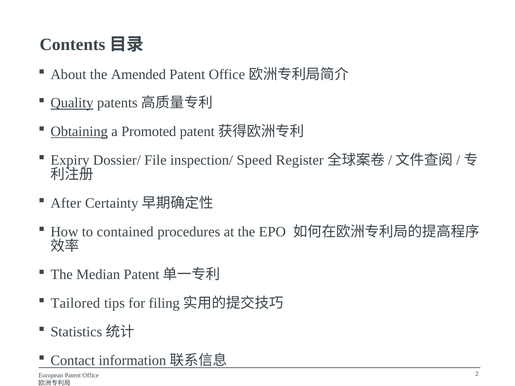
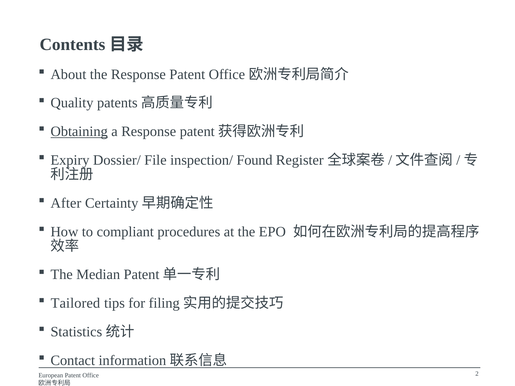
the Amended: Amended -> Response
Quality underline: present -> none
a Promoted: Promoted -> Response
Speed: Speed -> Found
contained: contained -> compliant
